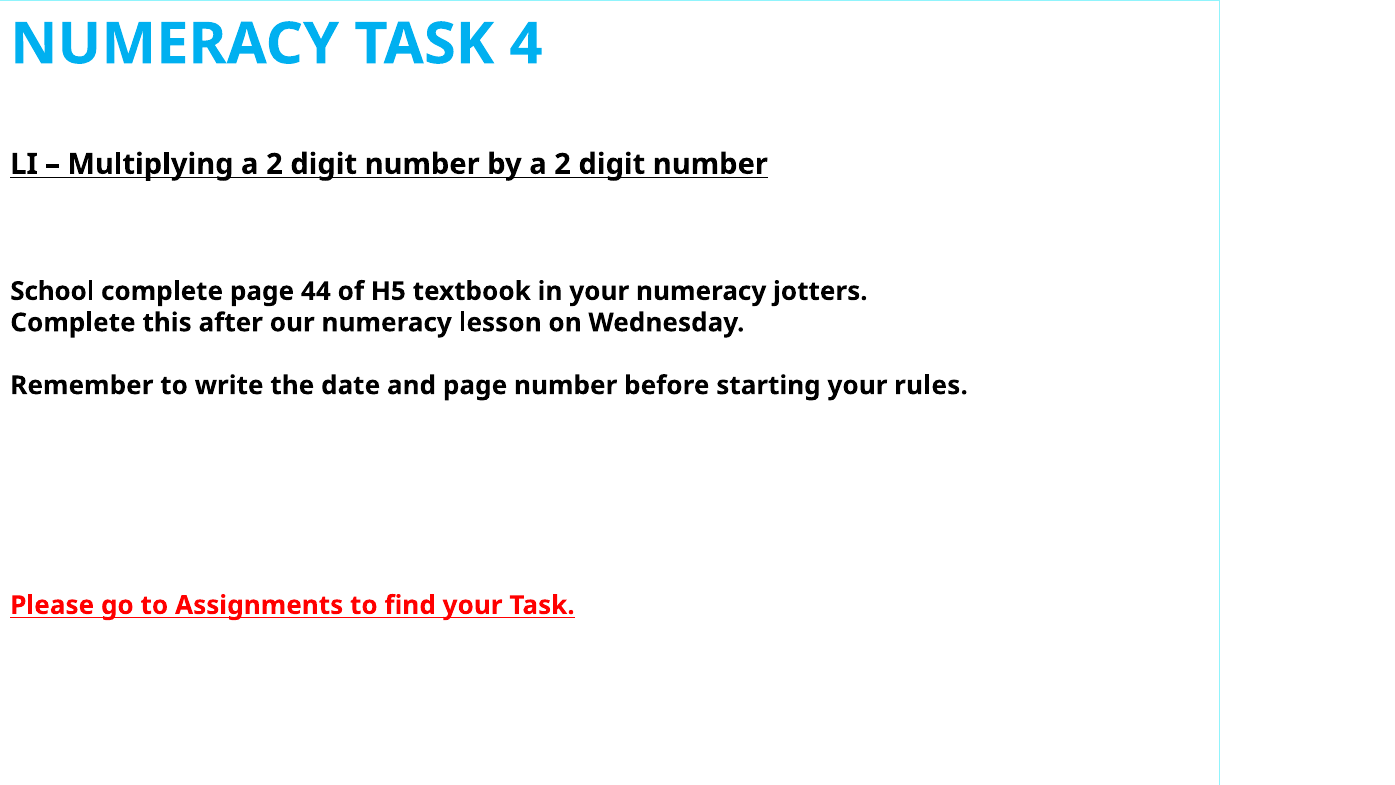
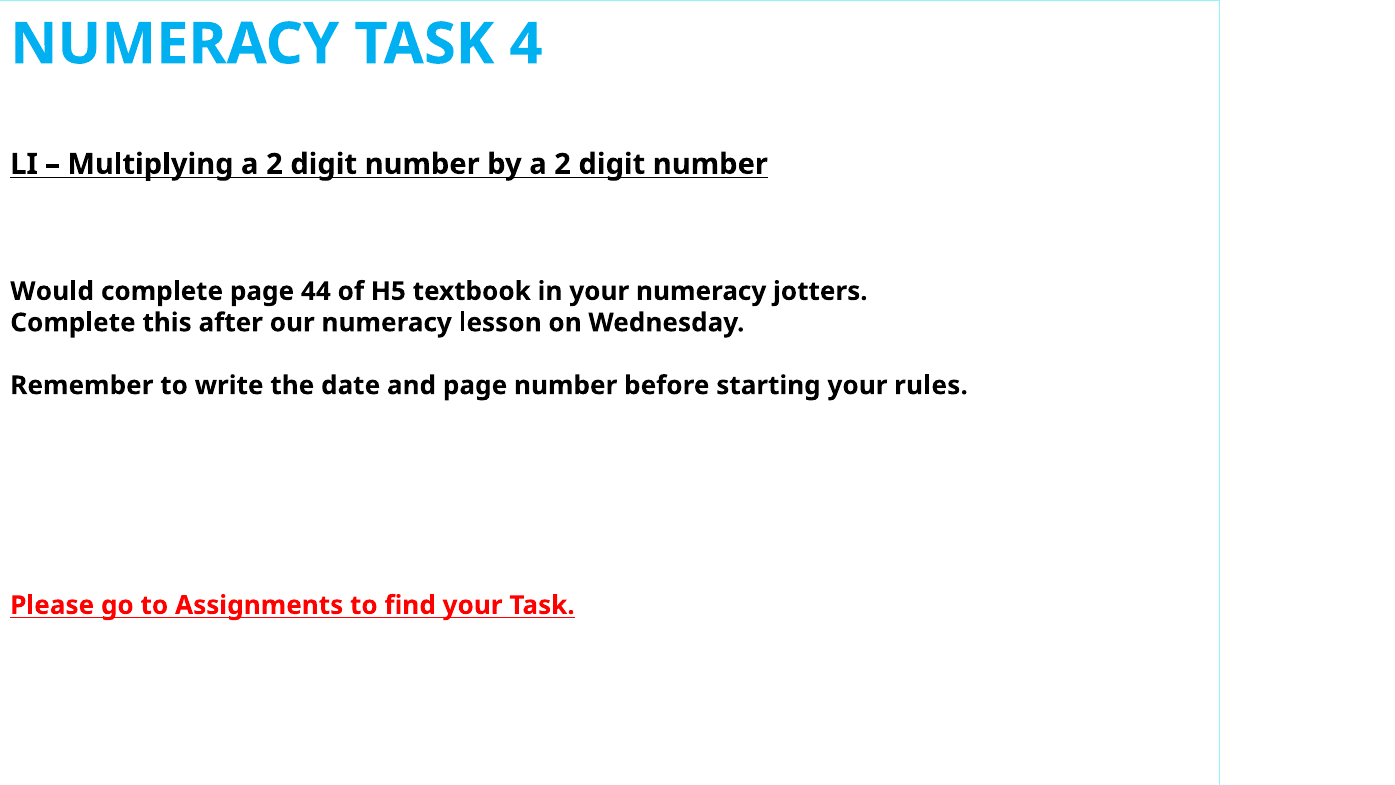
School: School -> Would
